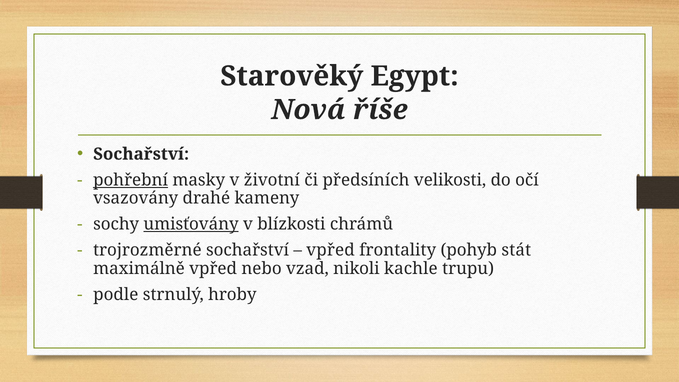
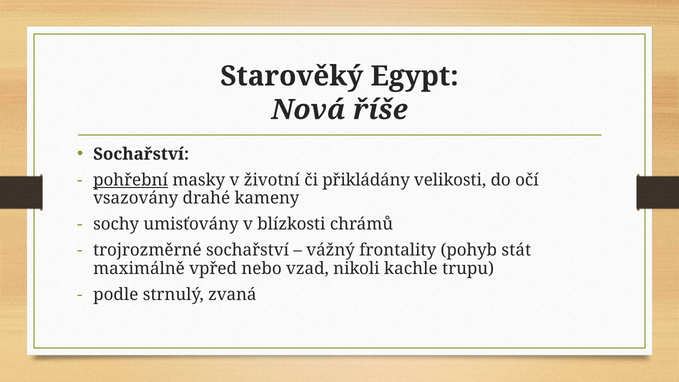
předsíních: předsíních -> přikládány
umisťovány underline: present -> none
vpřed at (331, 250): vpřed -> vážný
hroby: hroby -> zvaná
